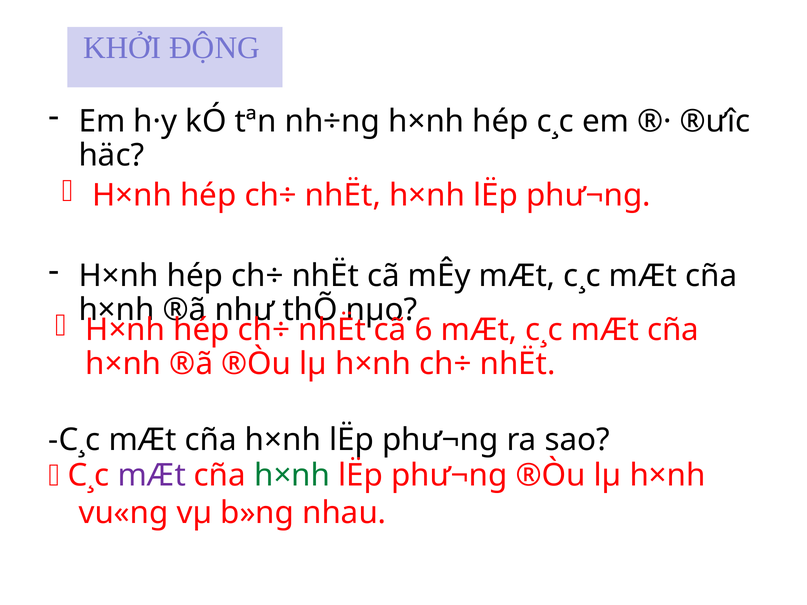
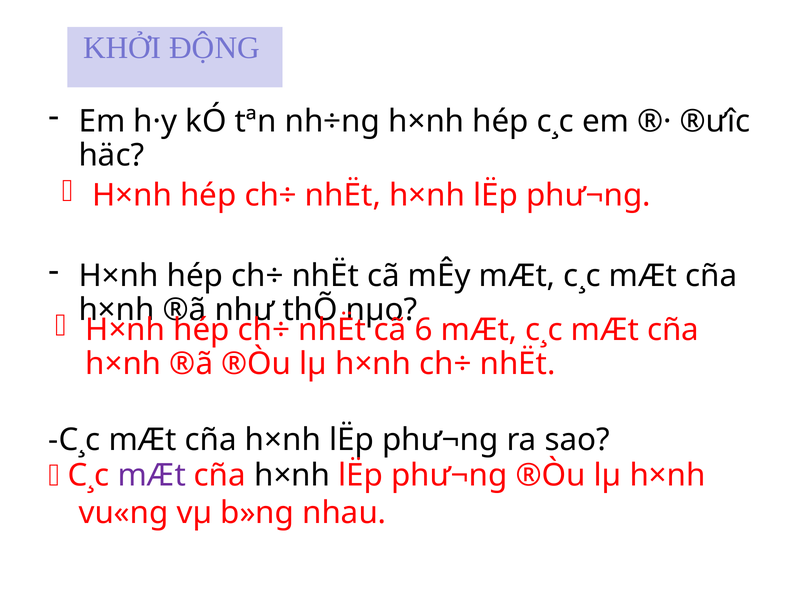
h×nh at (292, 476) colour: green -> black
